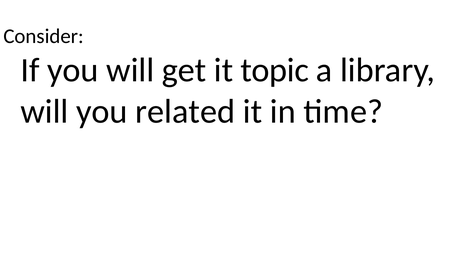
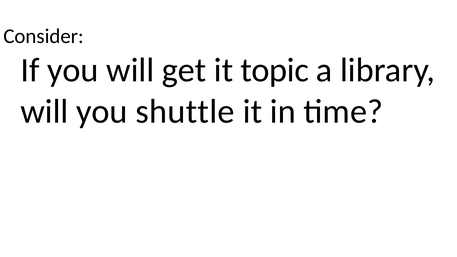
related: related -> shuttle
